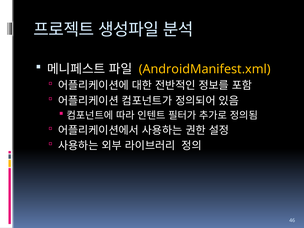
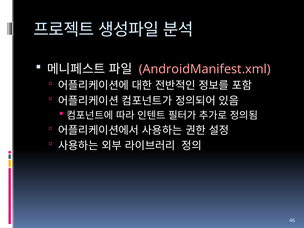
AndroidManifest.xml colour: yellow -> pink
